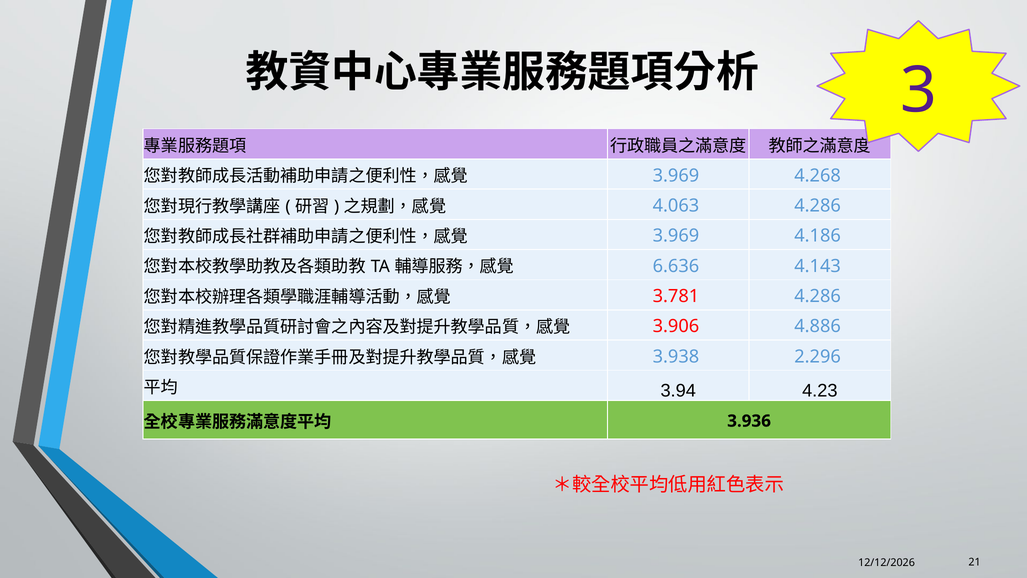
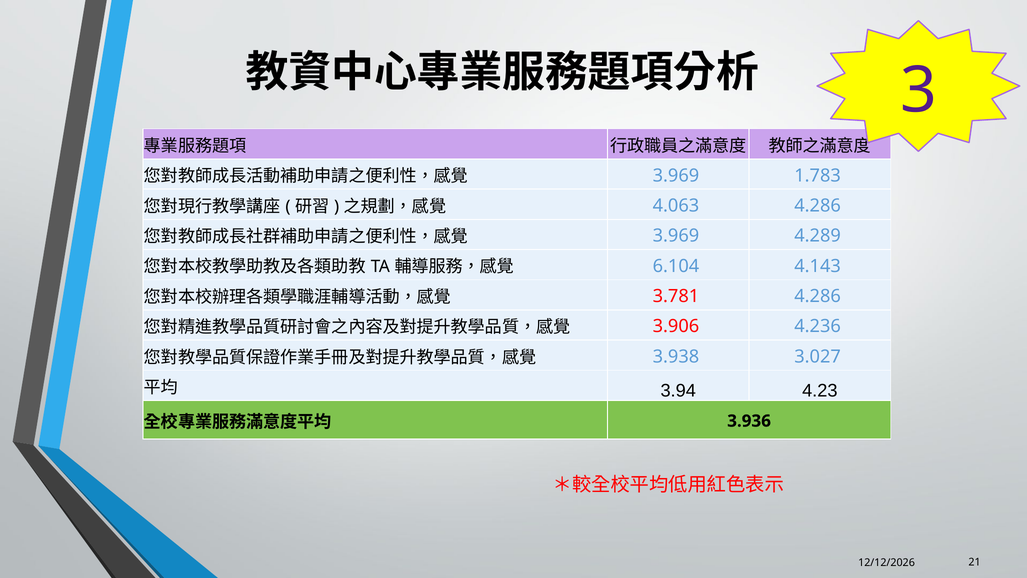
4.268: 4.268 -> 1.783
4.186: 4.186 -> 4.289
6.636: 6.636 -> 6.104
4.886: 4.886 -> 4.236
2.296: 2.296 -> 3.027
